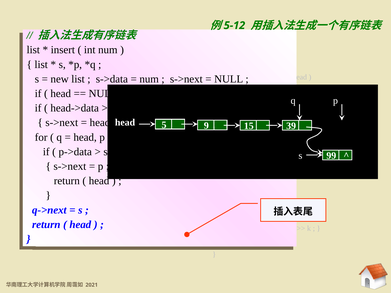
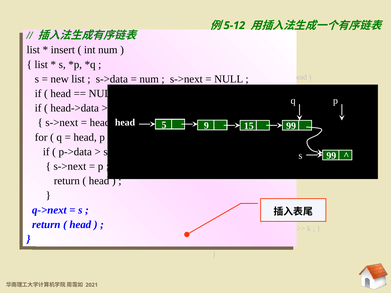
39 at (291, 126): 39 -> 99
